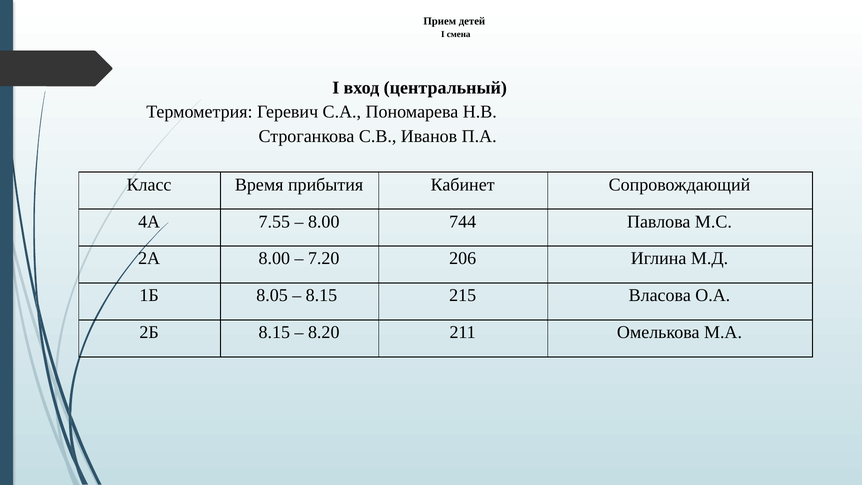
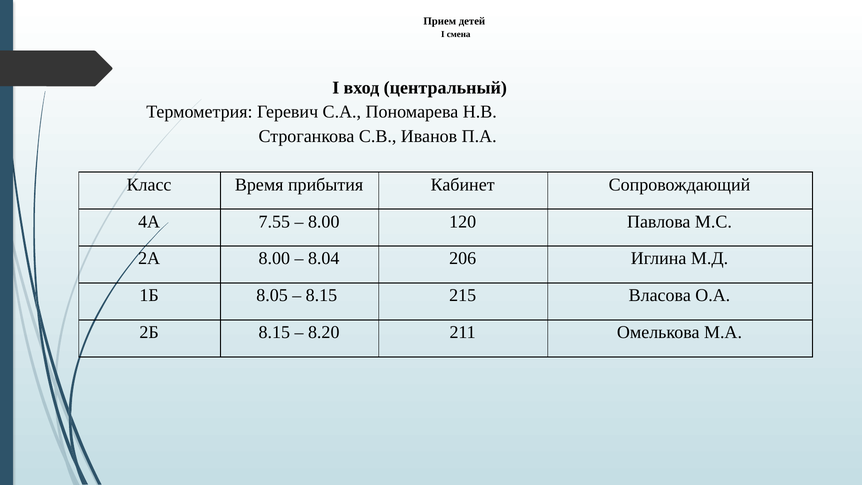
744: 744 -> 120
7.20: 7.20 -> 8.04
